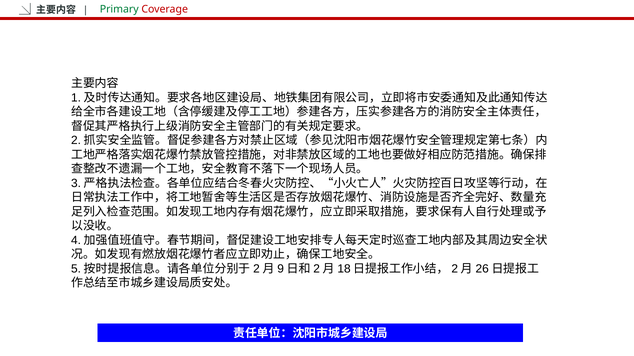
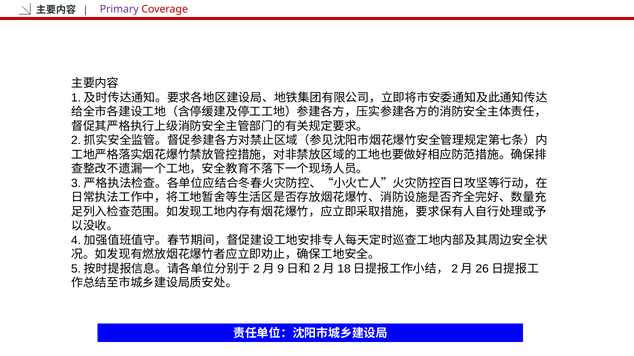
Primary colour: green -> purple
